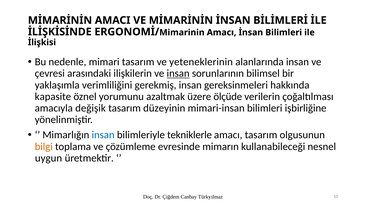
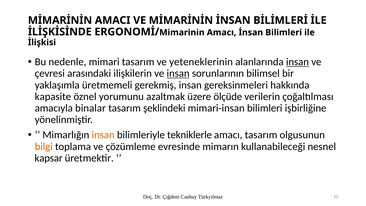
insan at (297, 62) underline: none -> present
verimliliğini: verimliliğini -> üretmemeli
değişik: değişik -> binalar
düzeyinin: düzeyinin -> şeklindeki
insan at (103, 135) colour: blue -> orange
uygun: uygun -> kapsar
